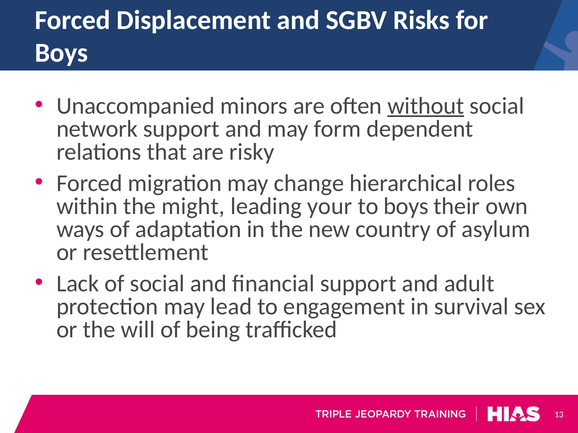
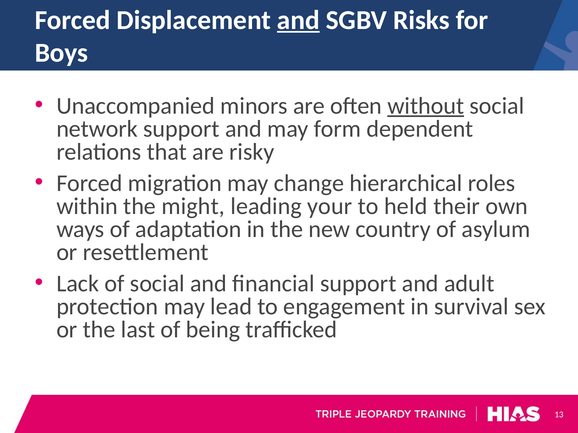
and at (298, 20) underline: none -> present
to boys: boys -> held
will: will -> last
